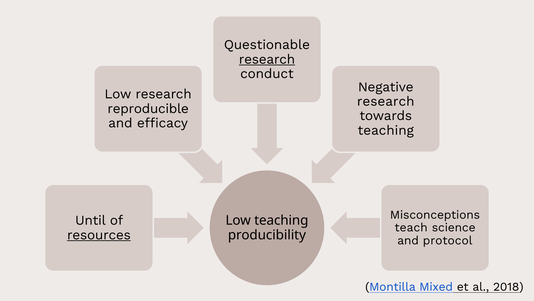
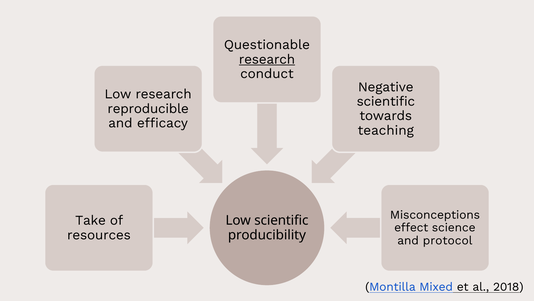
research at (386, 101): research -> scientific
Until: Until -> Take
Low teaching: teaching -> scientific
teach: teach -> effect
resources underline: present -> none
